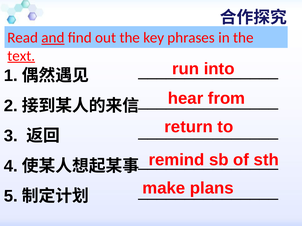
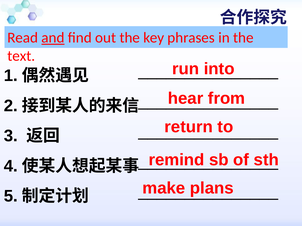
text underline: present -> none
